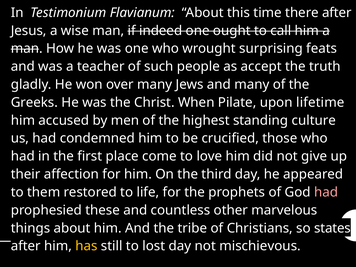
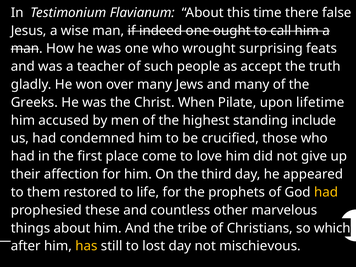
after at (337, 13): after -> false
culture: culture -> include
had at (326, 192) colour: pink -> yellow
states: states -> which
